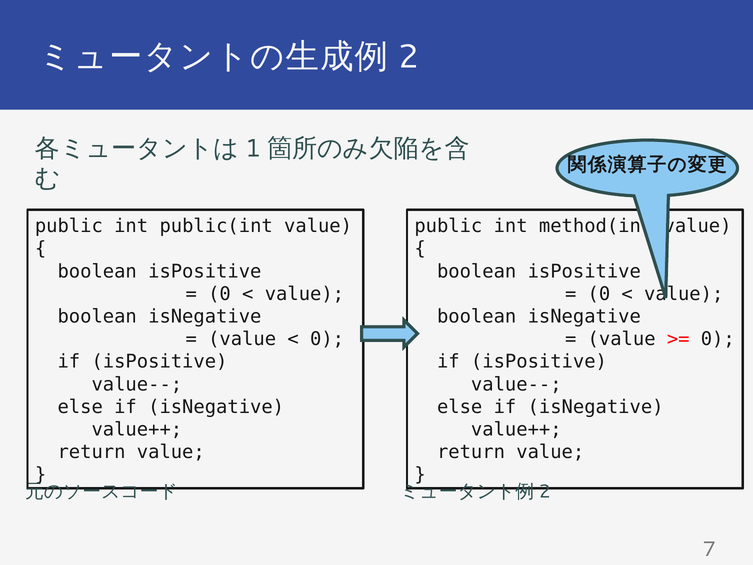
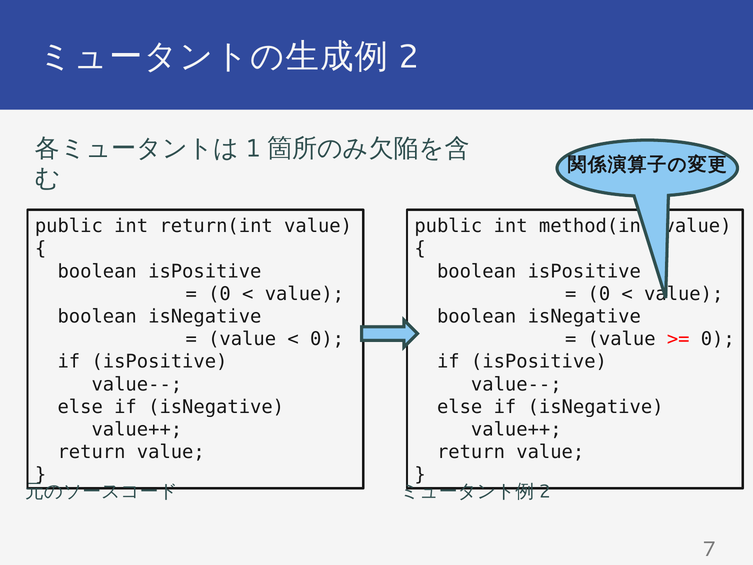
public(int: public(int -> return(int
